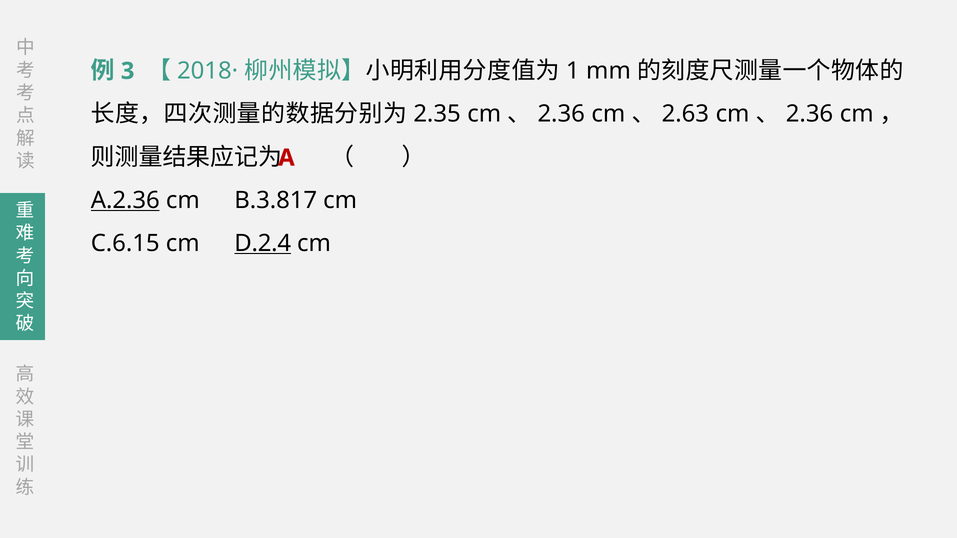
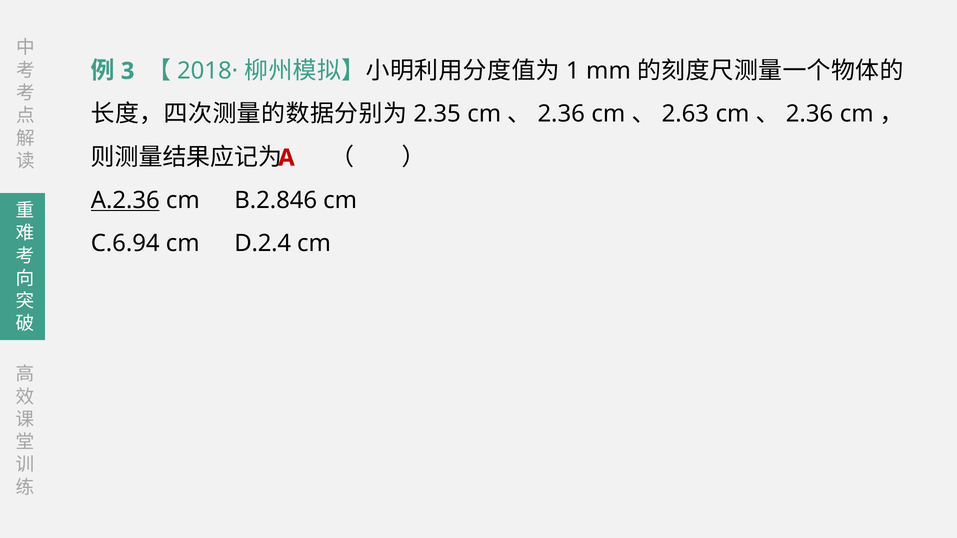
B.3.817: B.3.817 -> B.2.846
C.6.15: C.6.15 -> C.6.94
D.2.4 underline: present -> none
